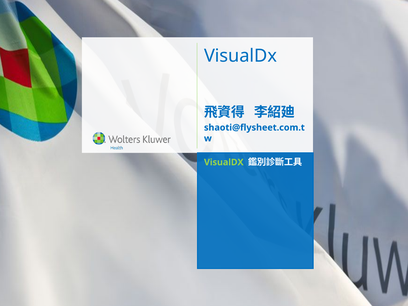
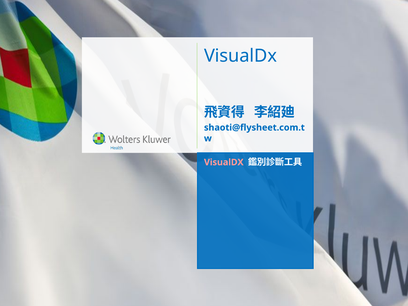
VisualDX at (224, 162) colour: light green -> pink
